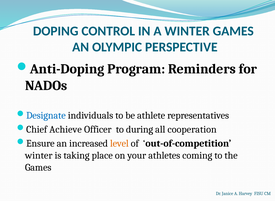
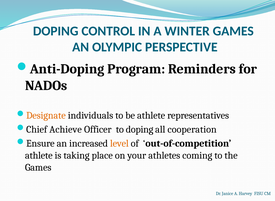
Designate colour: blue -> orange
to during: during -> doping
winter at (39, 155): winter -> athlete
